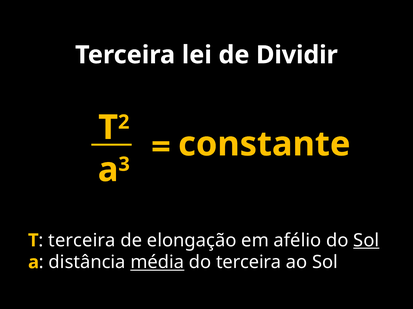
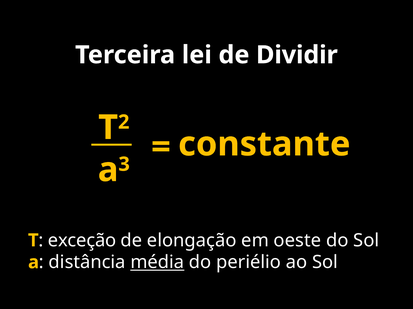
terceira at (82, 241): terceira -> exceção
afélio: afélio -> oeste
Sol at (366, 241) underline: present -> none
do terceira: terceira -> periélio
